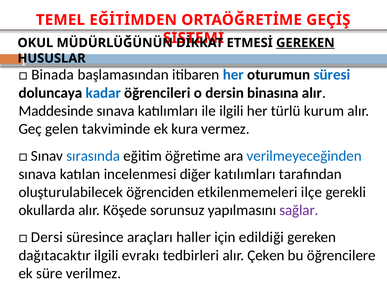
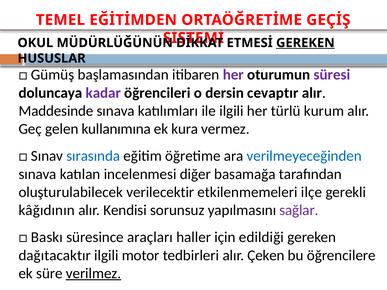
Binada: Binada -> Gümüş
her at (233, 75) colour: blue -> purple
süresi colour: blue -> purple
kadar colour: blue -> purple
binasına: binasına -> cevaptır
takviminde: takviminde -> kullanımına
diğer katılımları: katılımları -> basamağa
öğrenciden: öğrenciden -> verilecektir
okullarda: okullarda -> kâğıdının
Köşede: Köşede -> Kendisi
Dersi: Dersi -> Baskı
evrakı: evrakı -> motor
verilmez underline: none -> present
